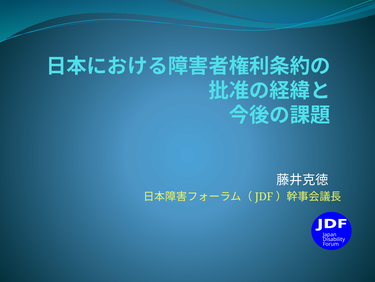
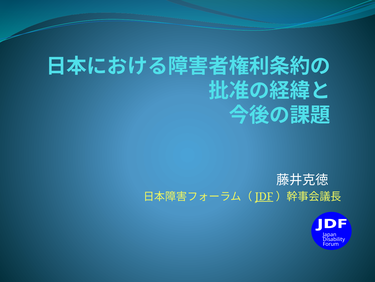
JDF underline: none -> present
